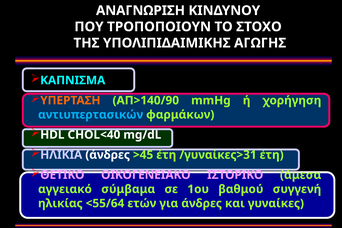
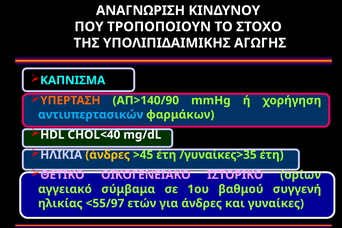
άνδρες at (108, 155) colour: white -> yellow
/γυναίκες>31: /γυναίκες>31 -> /γυναίκες>35
άμεσα: άμεσα -> ορίων
<55/64: <55/64 -> <55/97
